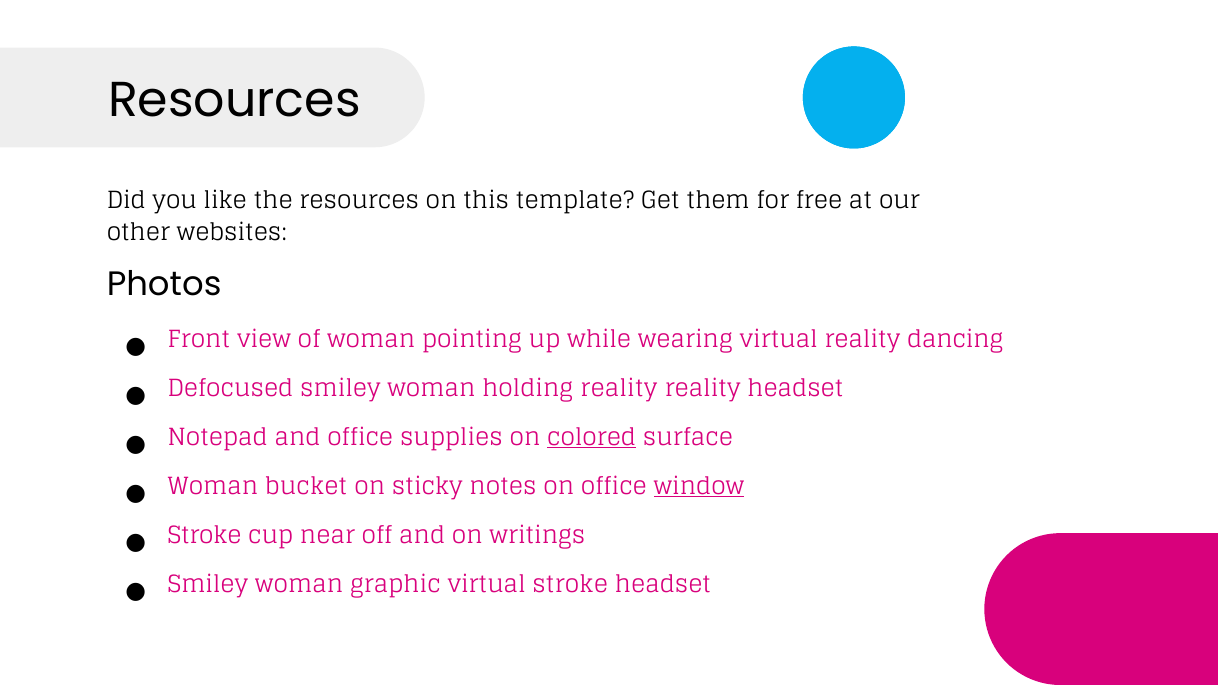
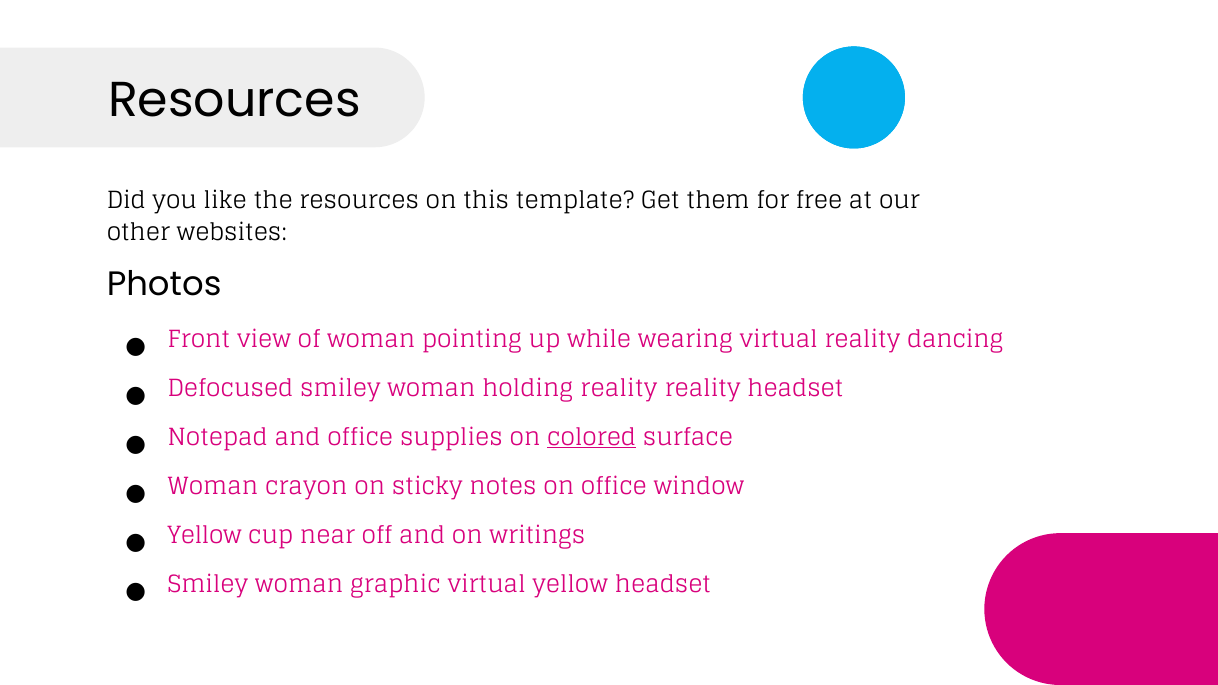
bucket: bucket -> crayon
window underline: present -> none
Stroke at (205, 535): Stroke -> Yellow
virtual stroke: stroke -> yellow
